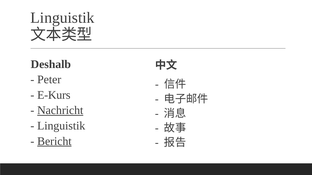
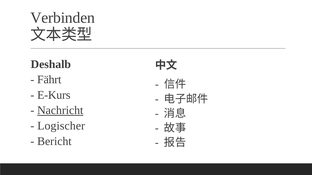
Linguistik at (62, 18): Linguistik -> Verbinden
Peter: Peter -> Fährt
Linguistik at (61, 126): Linguistik -> Logischer
Bericht underline: present -> none
